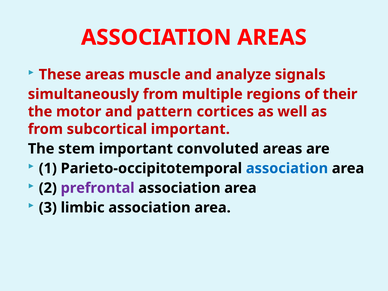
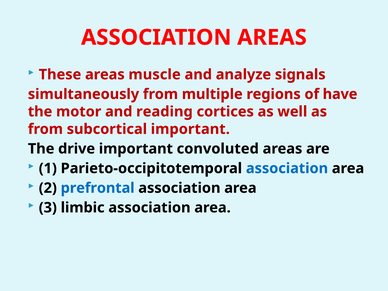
their: their -> have
pattern: pattern -> reading
stem: stem -> drive
prefrontal colour: purple -> blue
